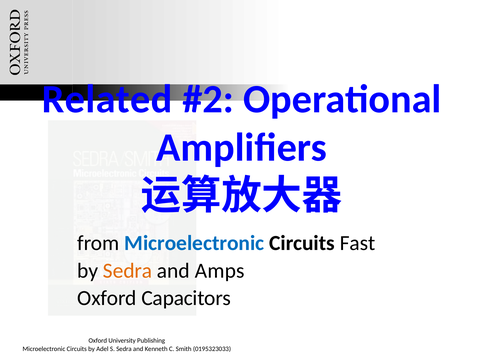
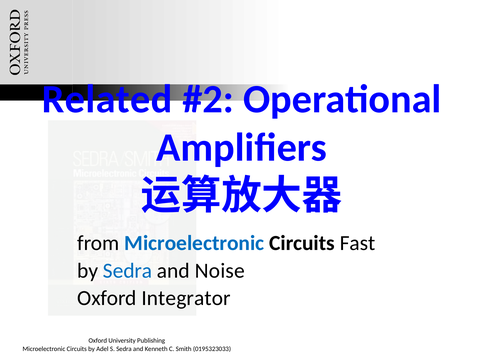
Sedra at (128, 271) colour: orange -> blue
Amps: Amps -> Noise
Capacitors: Capacitors -> Integrator
